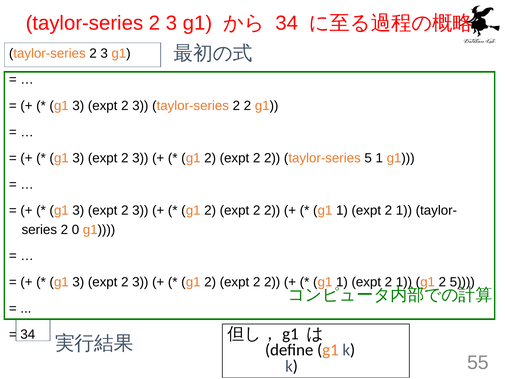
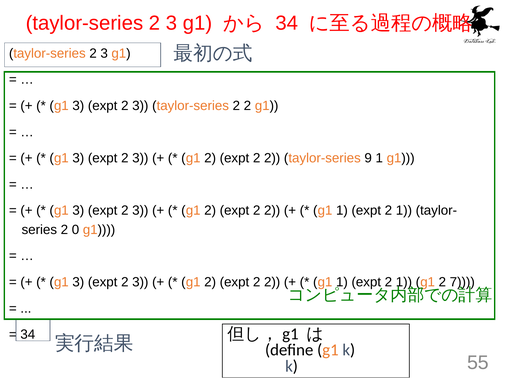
taylor-series 5: 5 -> 9
2 5: 5 -> 7
